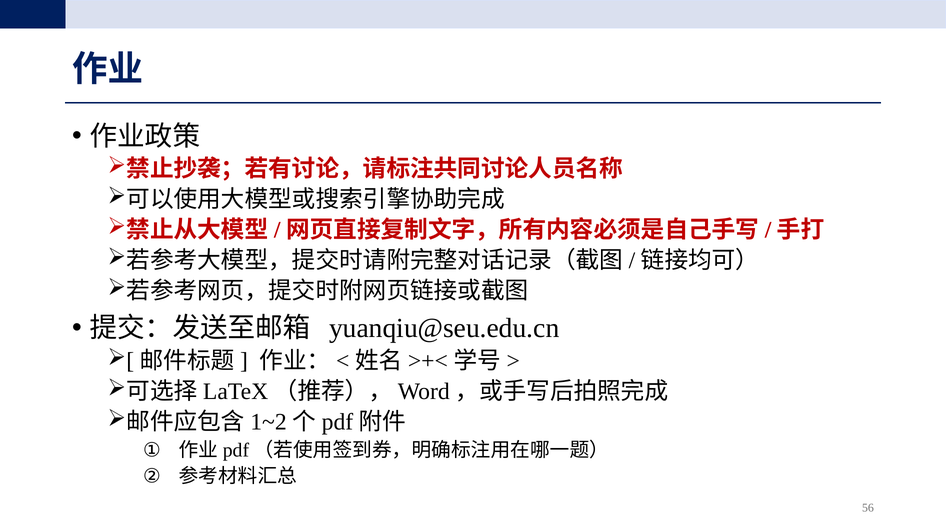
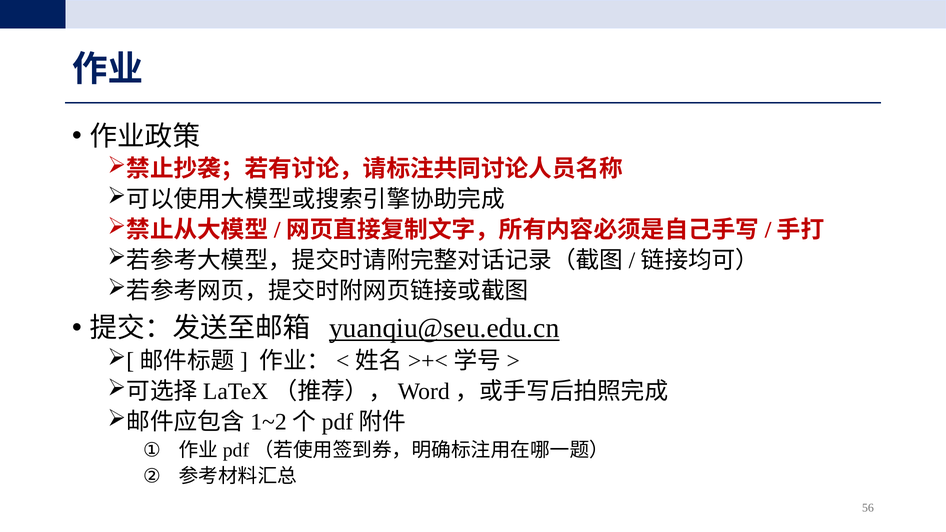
yuanqiu@seu.edu.cn underline: none -> present
